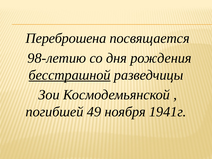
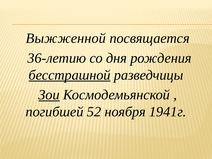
Переброшена: Переброшена -> Выжженной
98-летию: 98-летию -> 36-летию
Зои underline: none -> present
49: 49 -> 52
